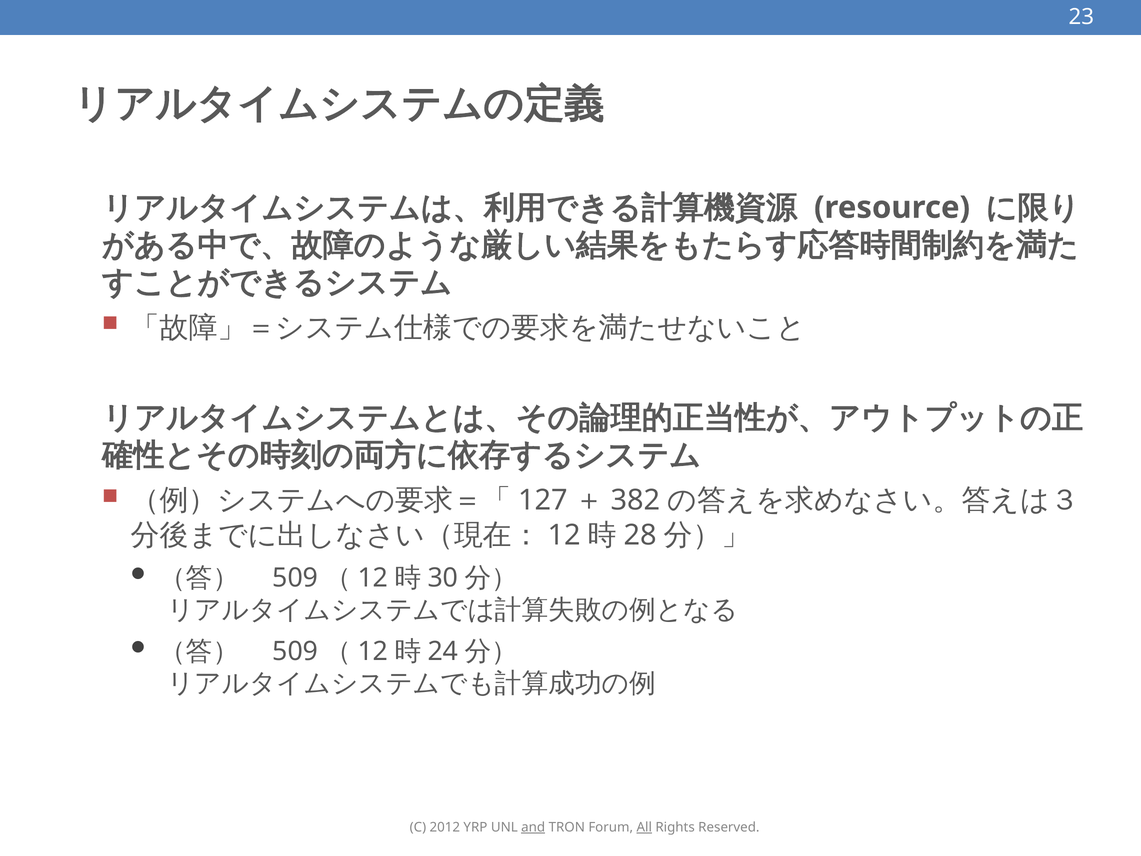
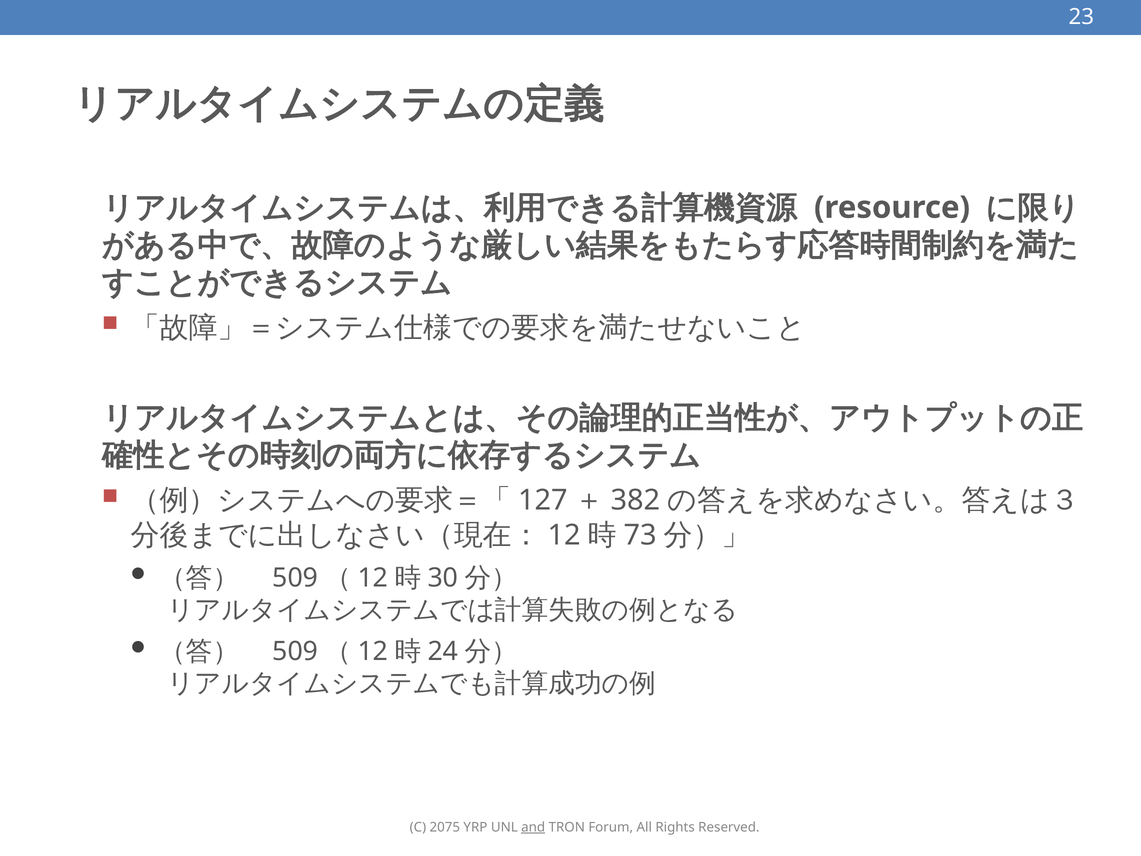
28: 28 -> 73
2012: 2012 -> 2075
All underline: present -> none
